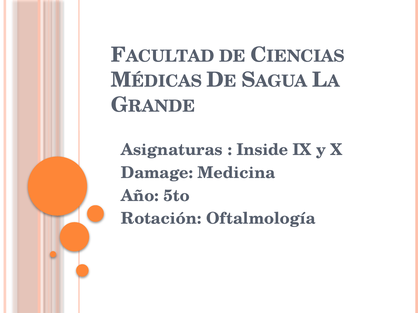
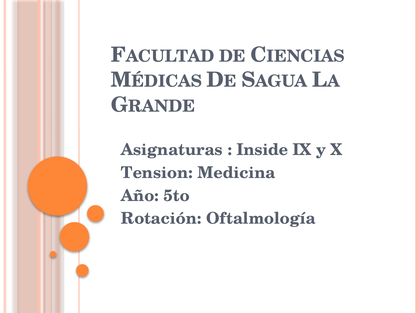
Damage: Damage -> Tension
